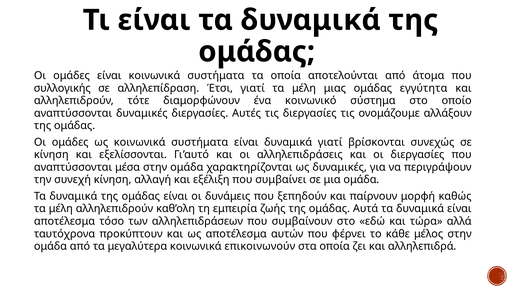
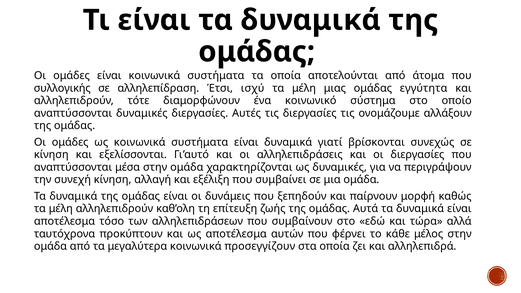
Έτσι γιατί: γιατί -> ισχύ
εμπειρία: εμπειρία -> επίτευξη
επικοινωνούν: επικοινωνούν -> προσεγγίζουν
